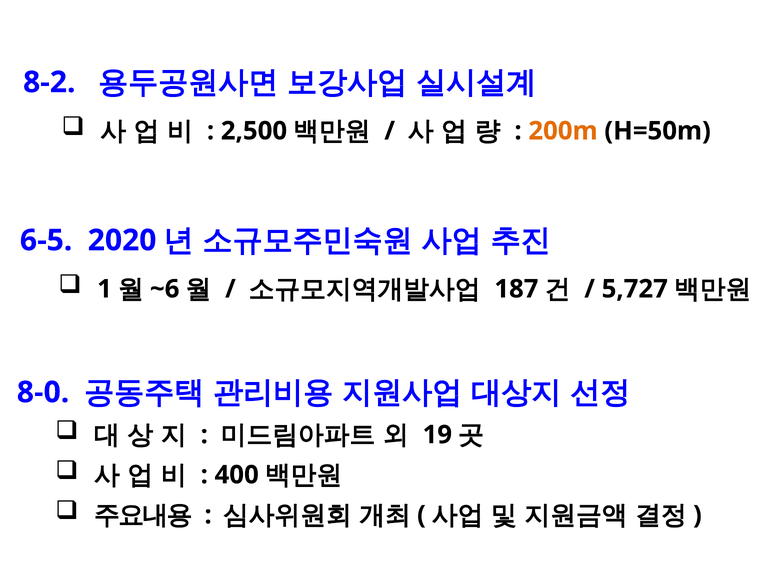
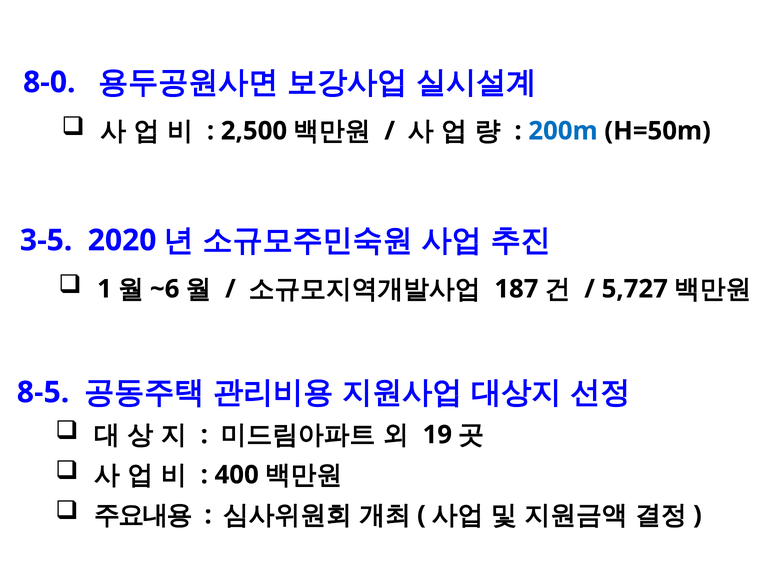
8-2: 8-2 -> 8-0
200m colour: orange -> blue
6-5: 6-5 -> 3-5
8-0: 8-0 -> 8-5
